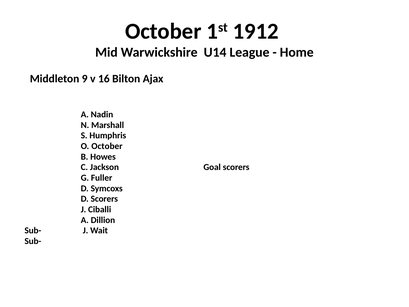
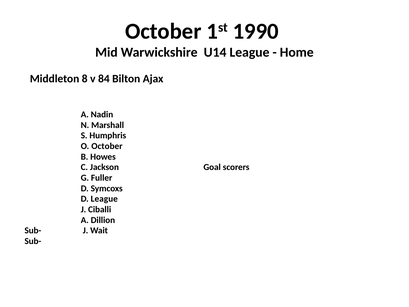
1912: 1912 -> 1990
9: 9 -> 8
16: 16 -> 84
D Scorers: Scorers -> League
